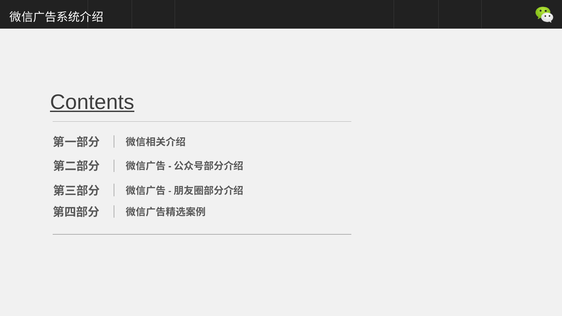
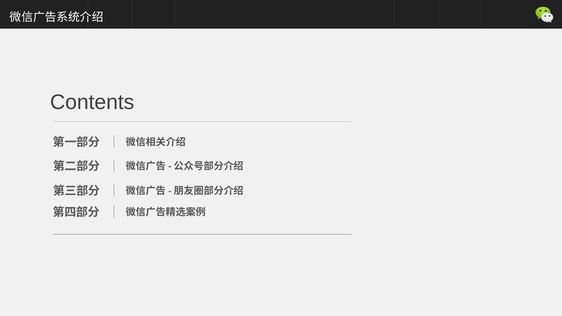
Contents underline: present -> none
